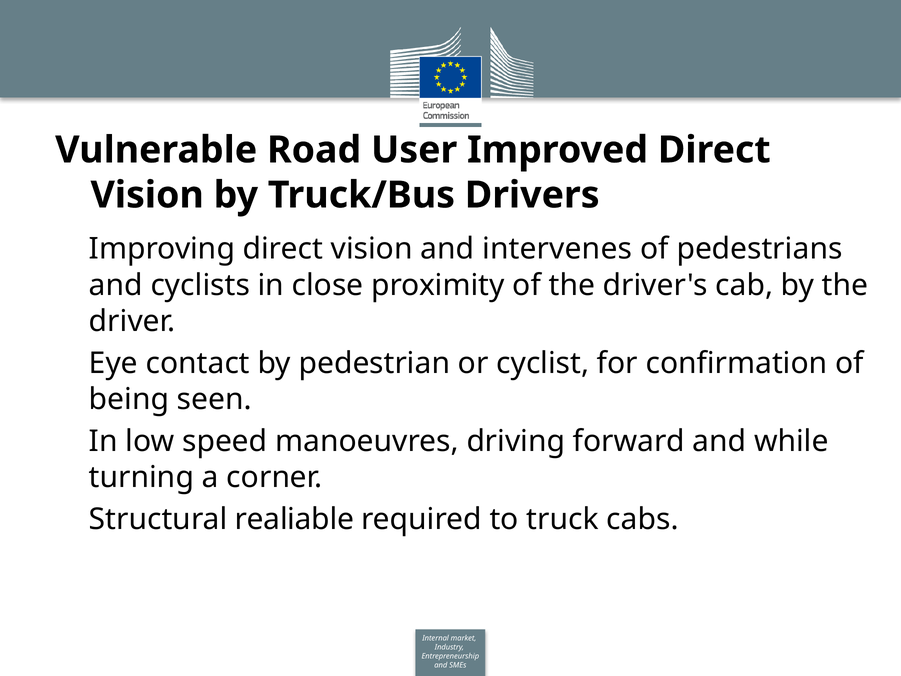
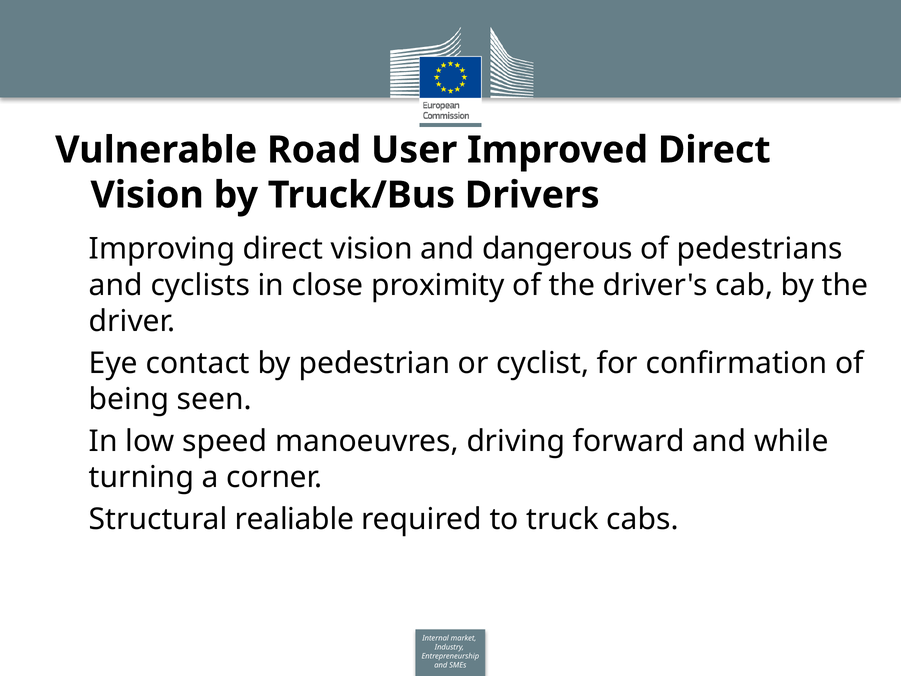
intervenes: intervenes -> dangerous
